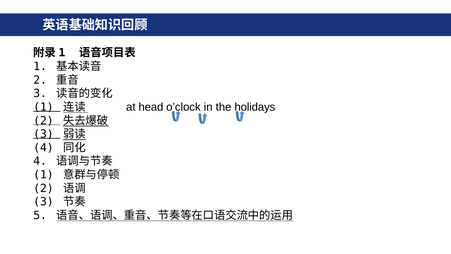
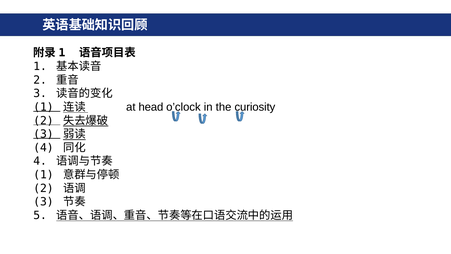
holidays: holidays -> curiosity
